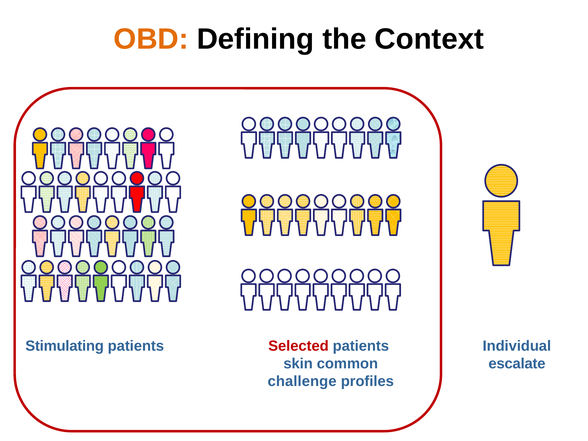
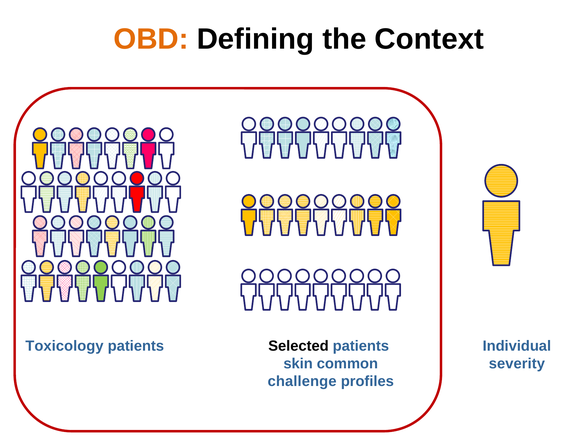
Stimulating: Stimulating -> Toxicology
Selected colour: red -> black
escalate: escalate -> severity
